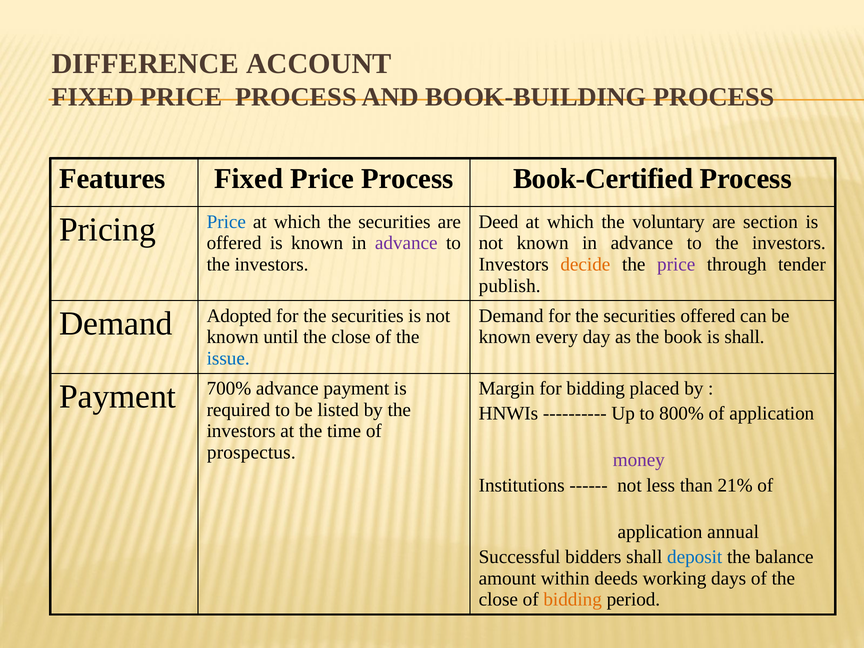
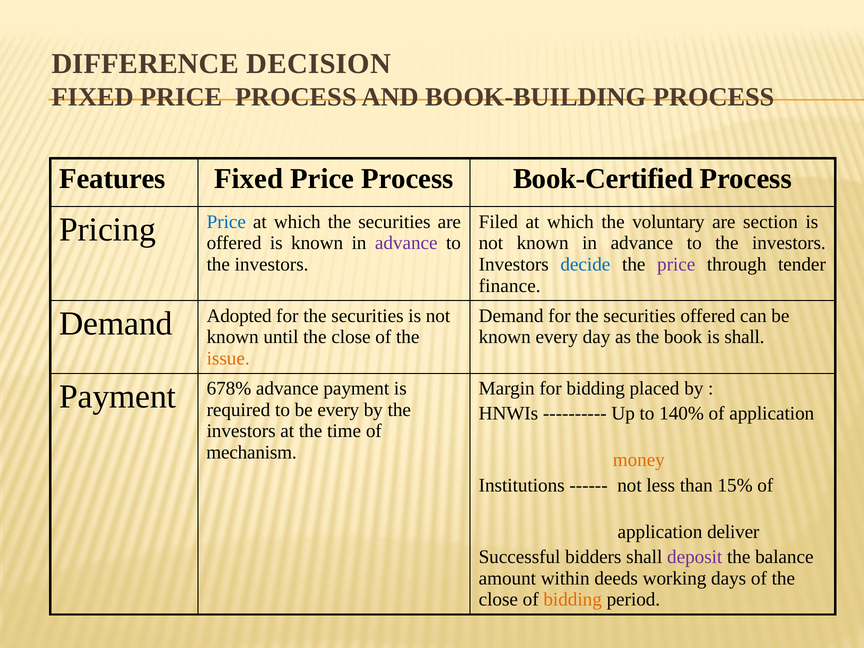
ACCOUNT: ACCOUNT -> DECISION
Deed: Deed -> Filed
decide colour: orange -> blue
publish: publish -> finance
issue colour: blue -> orange
700%: 700% -> 678%
be listed: listed -> every
800%: 800% -> 140%
prospectus: prospectus -> mechanism
money colour: purple -> orange
21%: 21% -> 15%
annual: annual -> deliver
deposit colour: blue -> purple
